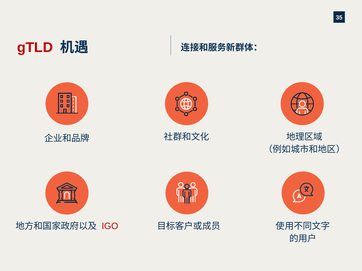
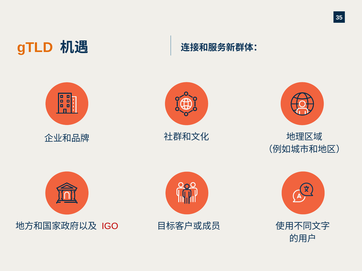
gTLD colour: red -> orange
